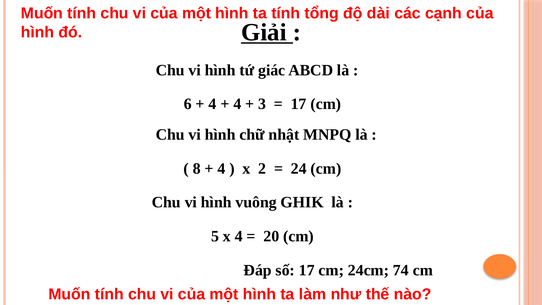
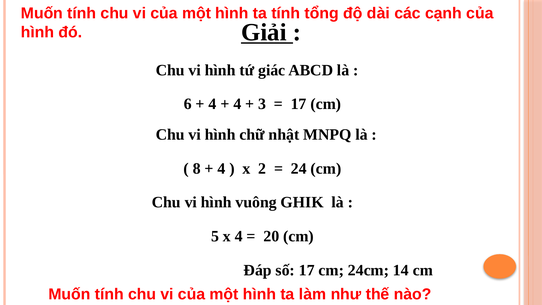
74: 74 -> 14
